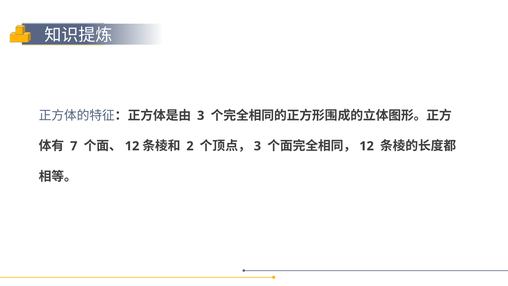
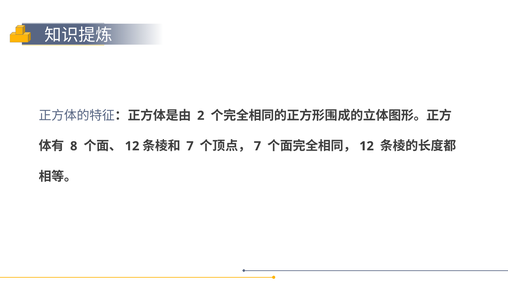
3 at (201, 116): 3 -> 2
7: 7 -> 8
2 at (190, 146): 2 -> 7
3 at (257, 146): 3 -> 7
